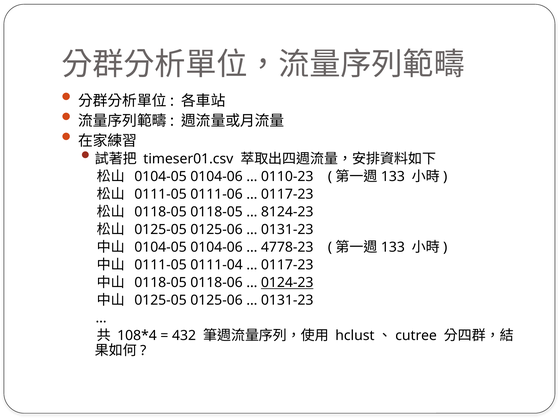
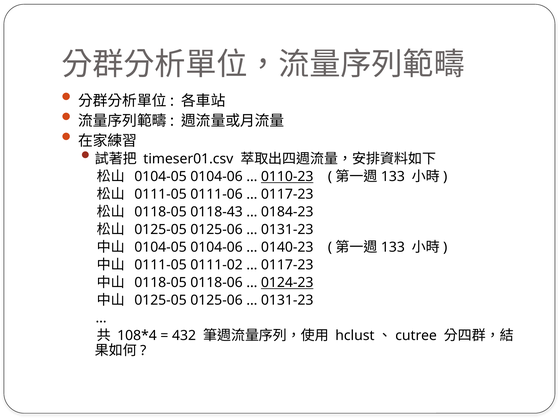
0110-23 underline: none -> present
0118-05 0118-05: 0118-05 -> 0118-43
8124-23: 8124-23 -> 0184-23
4778-23: 4778-23 -> 0140-23
0111-04: 0111-04 -> 0111-02
